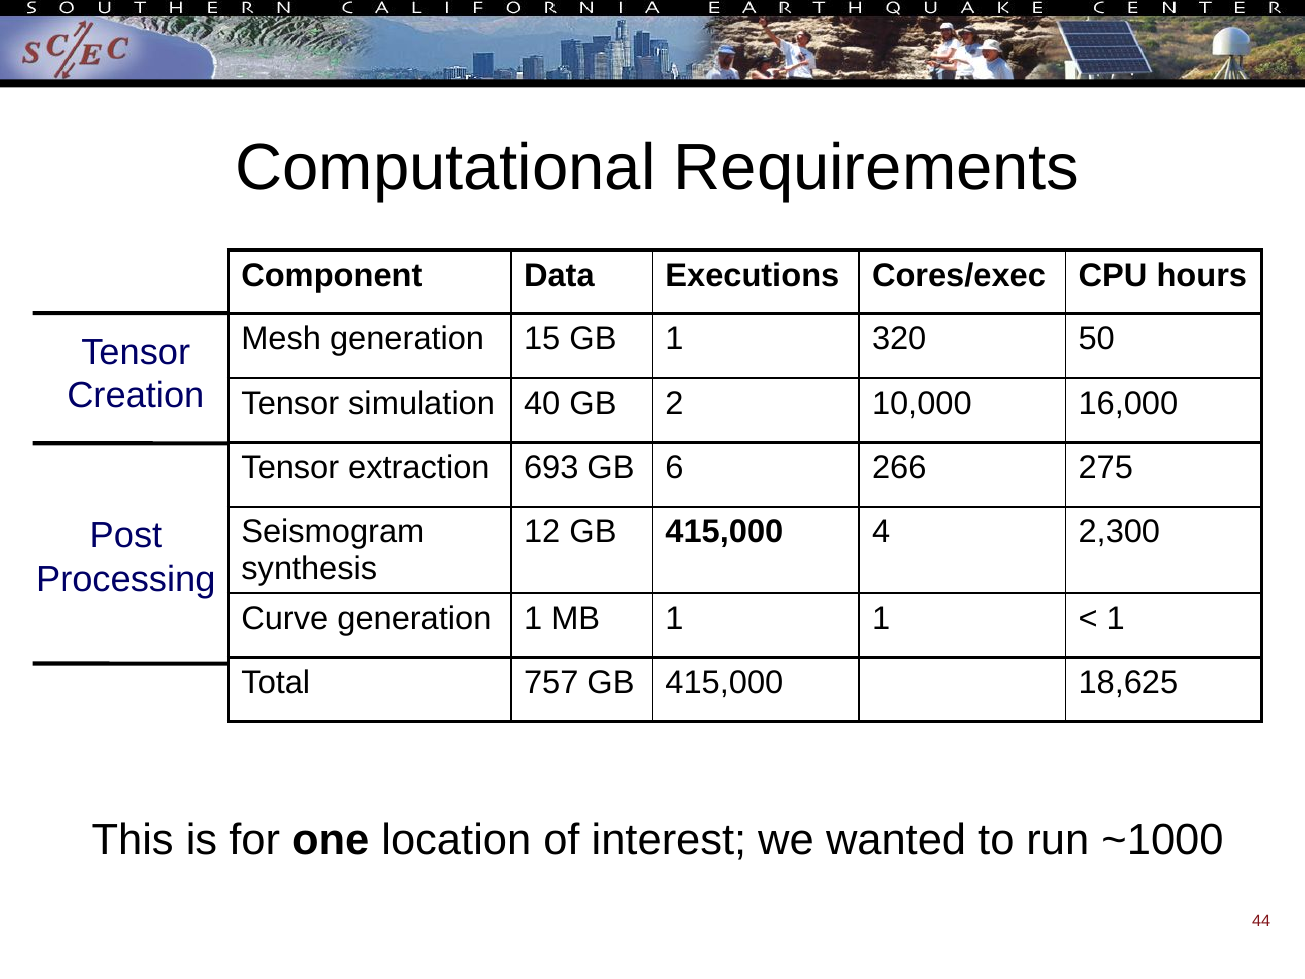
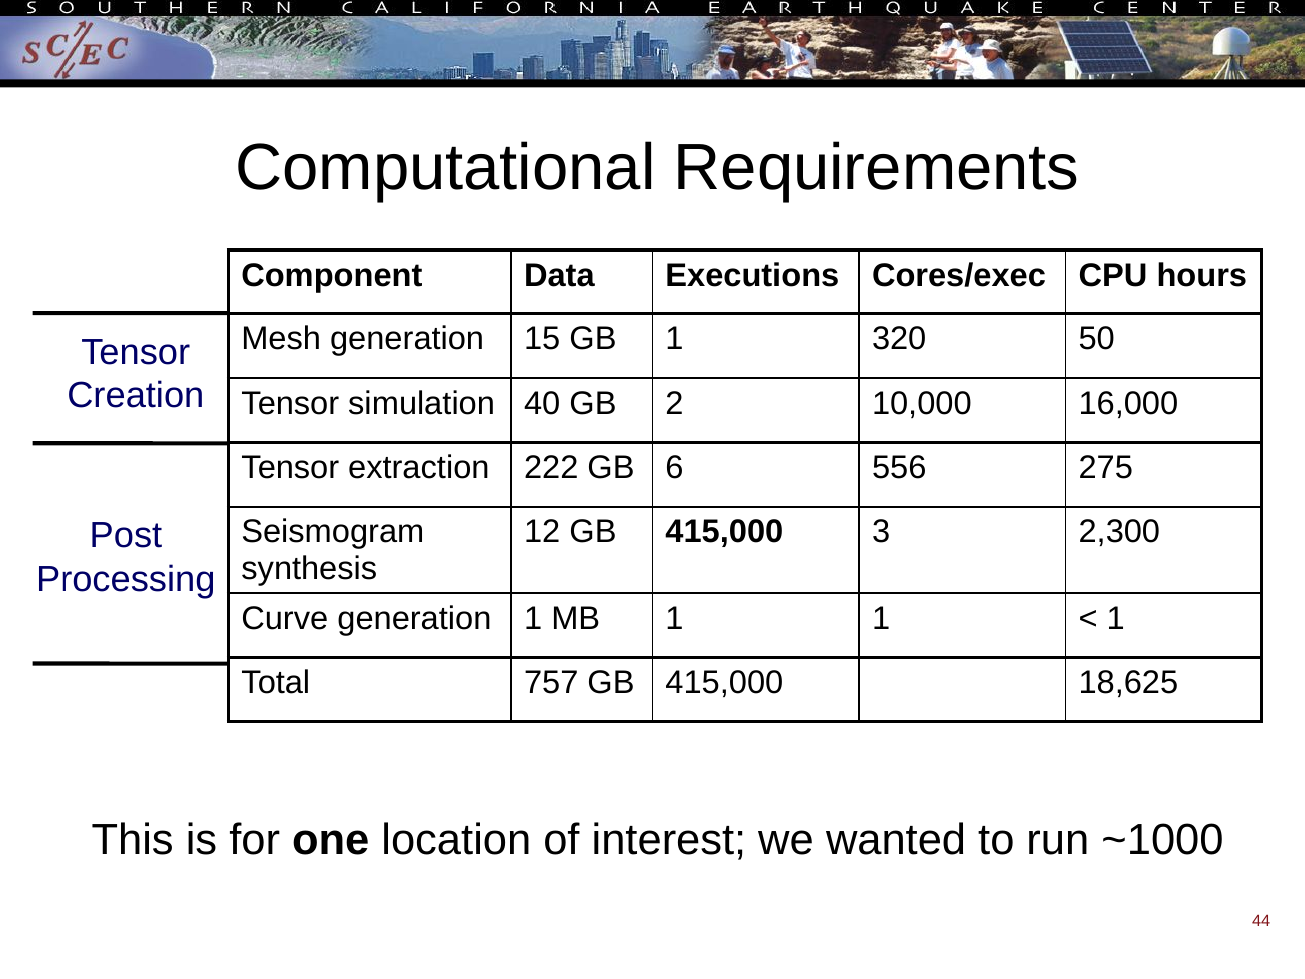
693: 693 -> 222
266: 266 -> 556
4: 4 -> 3
